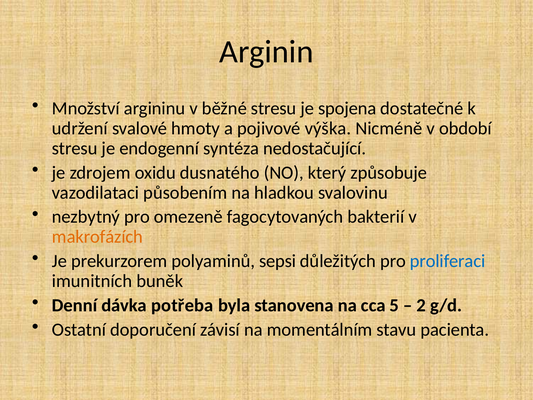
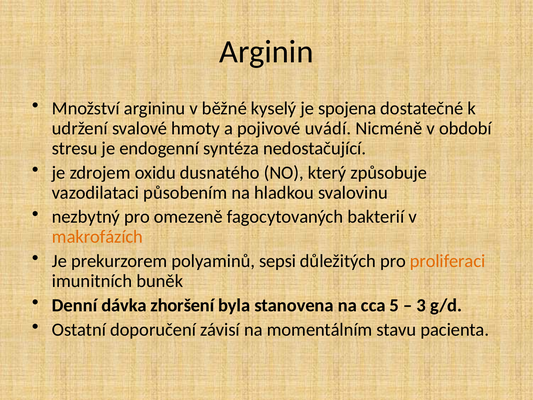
běžné stresu: stresu -> kyselý
výška: výška -> uvádí
proliferaci colour: blue -> orange
potřeba: potřeba -> zhoršení
2: 2 -> 3
